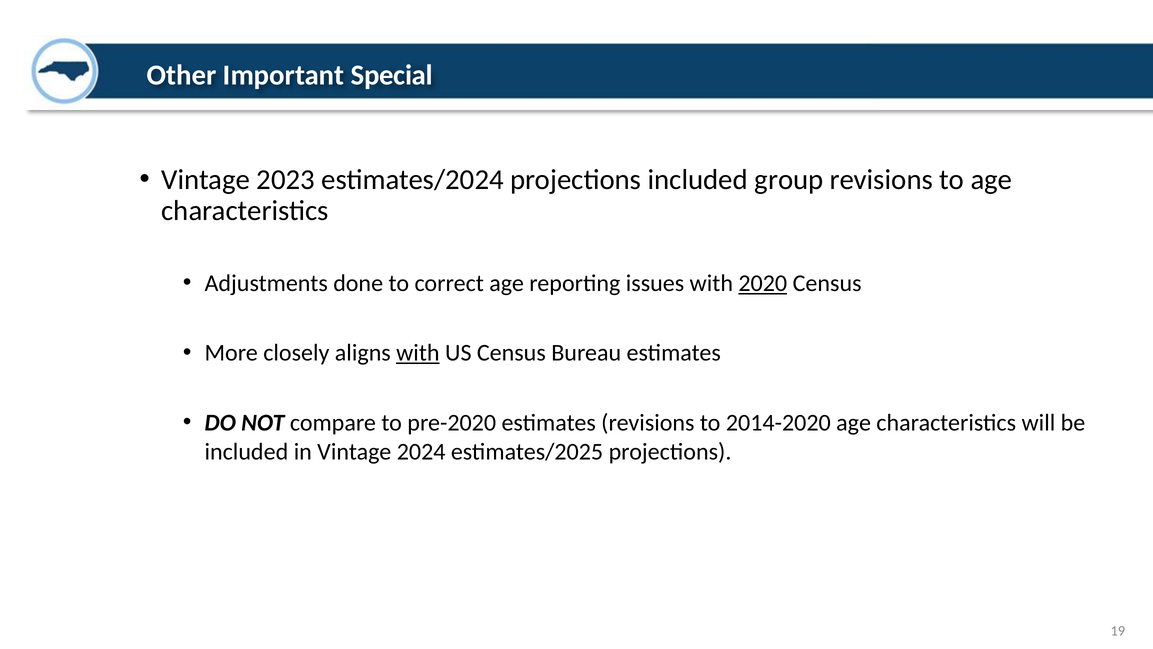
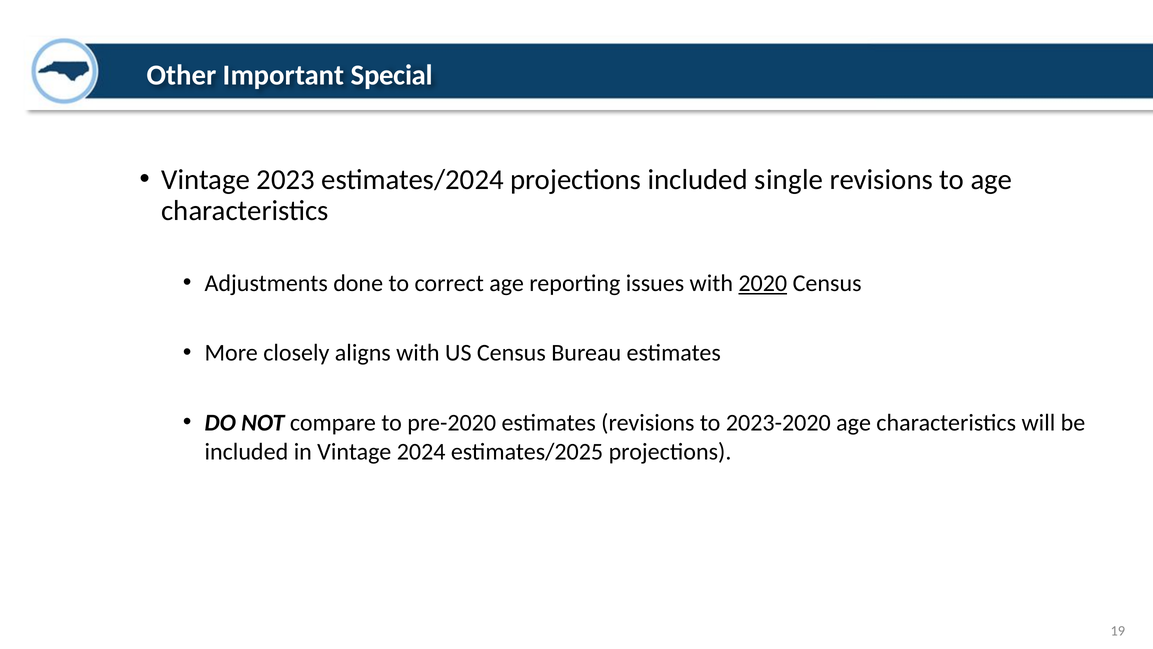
group: group -> single
with at (418, 353) underline: present -> none
2014-2020: 2014-2020 -> 2023-2020
